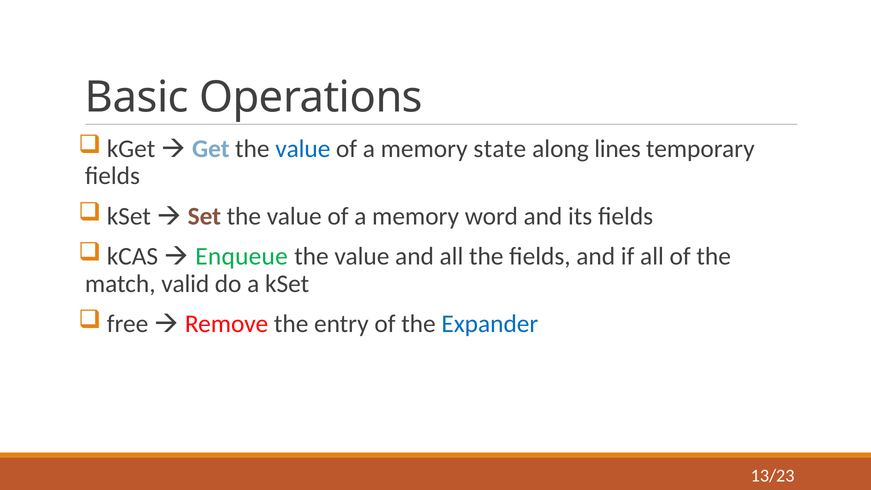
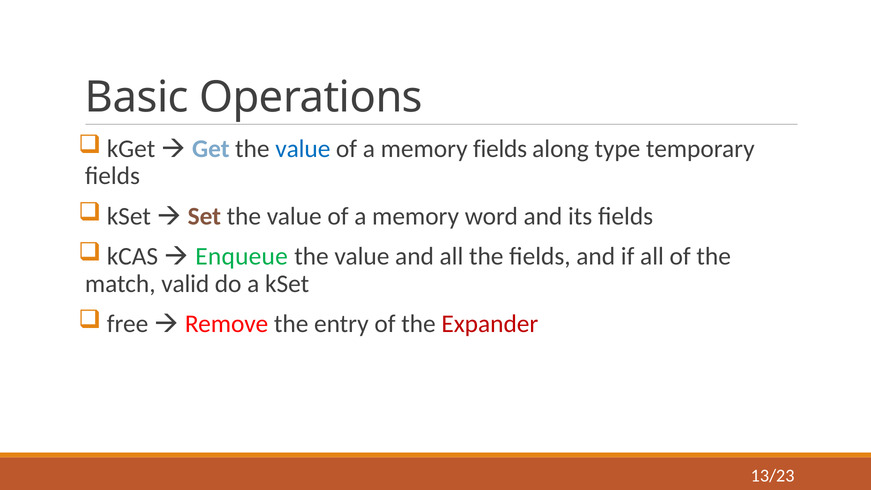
memory state: state -> fields
lines: lines -> type
Expander colour: blue -> red
